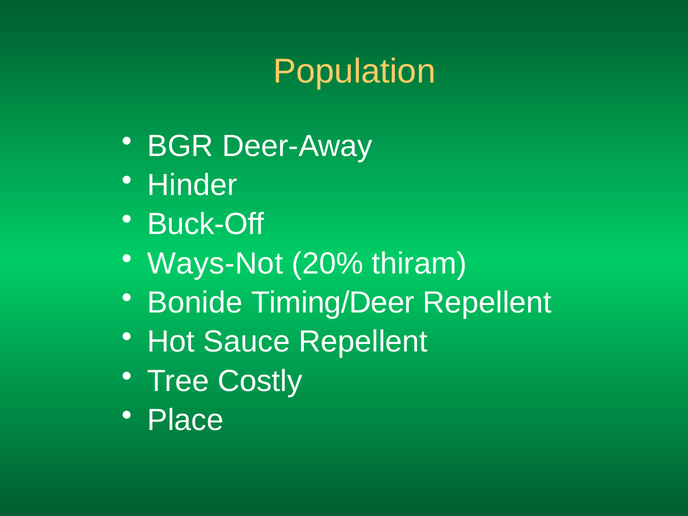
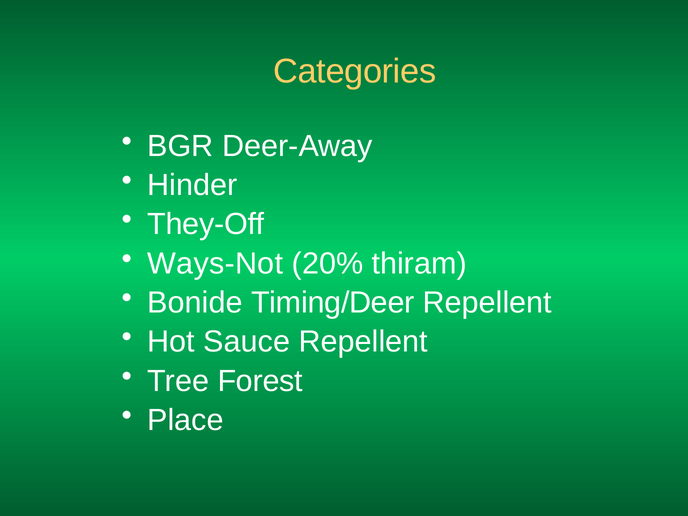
Population: Population -> Categories
Buck-Off: Buck-Off -> They-Off
Costly: Costly -> Forest
